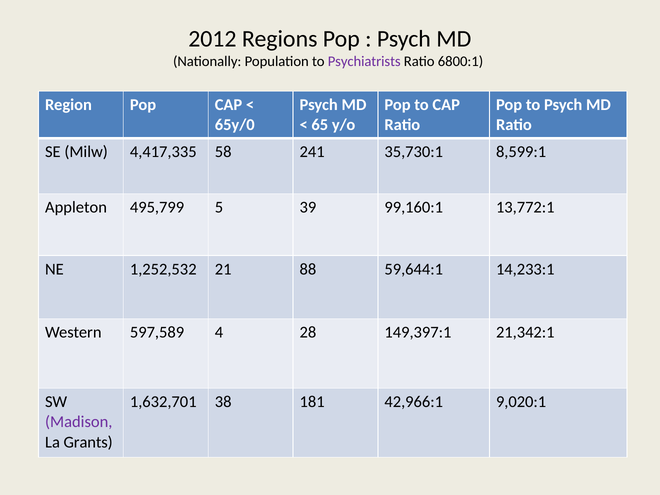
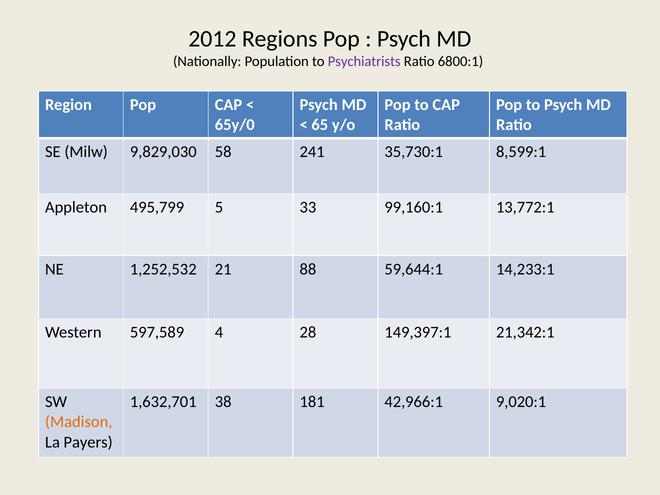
4,417,335: 4,417,335 -> 9,829,030
39: 39 -> 33
Madison colour: purple -> orange
Grants: Grants -> Payers
